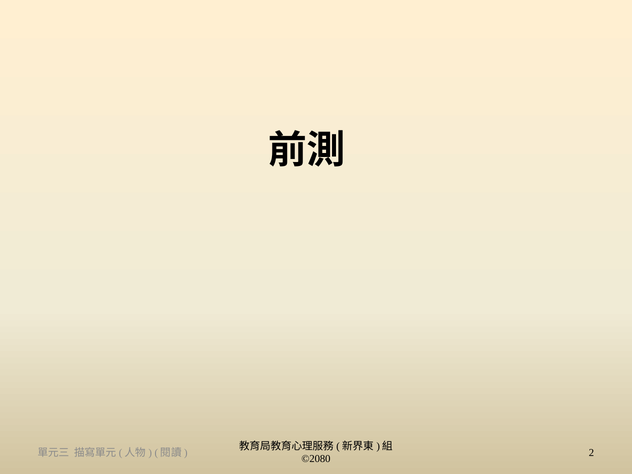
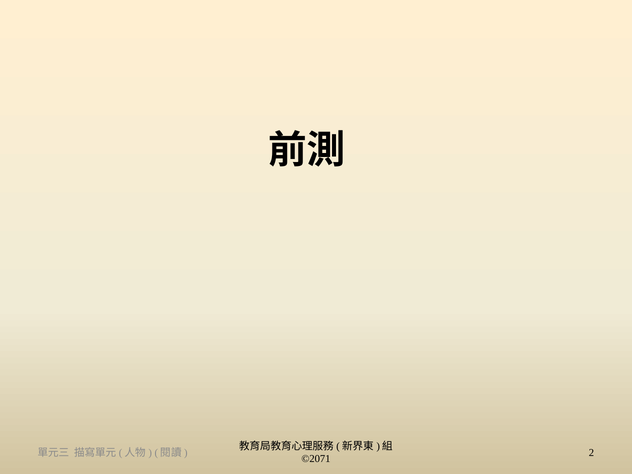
©2080: ©2080 -> ©2071
